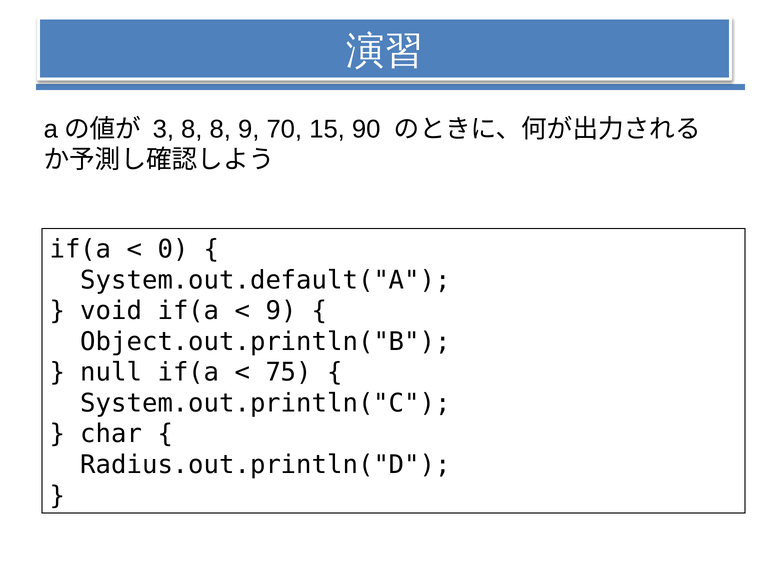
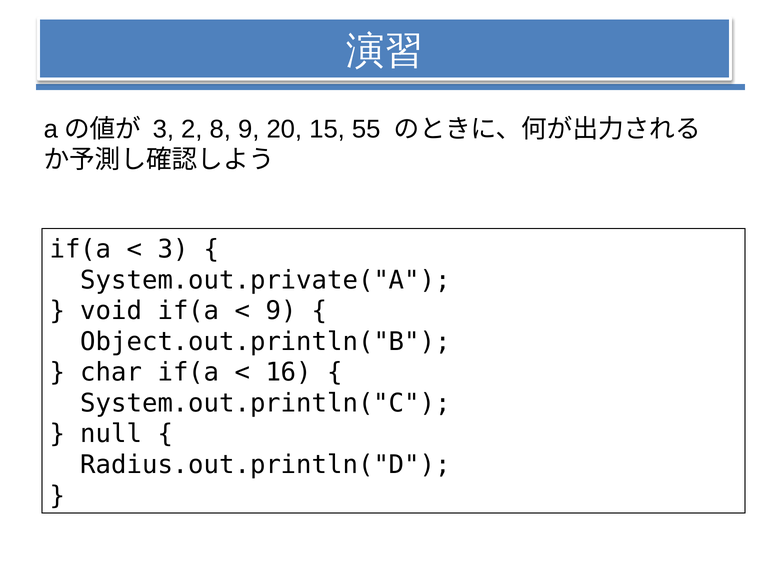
3 8: 8 -> 2
70: 70 -> 20
90: 90 -> 55
0 at (173, 249): 0 -> 3
System.out.default("A: System.out.default("A -> System.out.private("A
null: null -> char
75: 75 -> 16
char: char -> null
